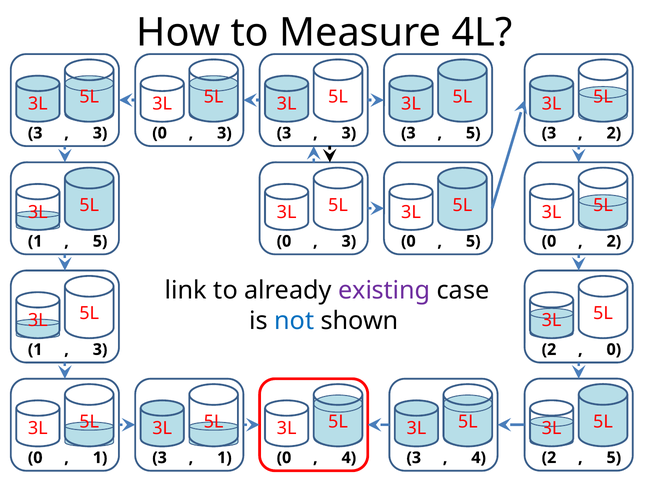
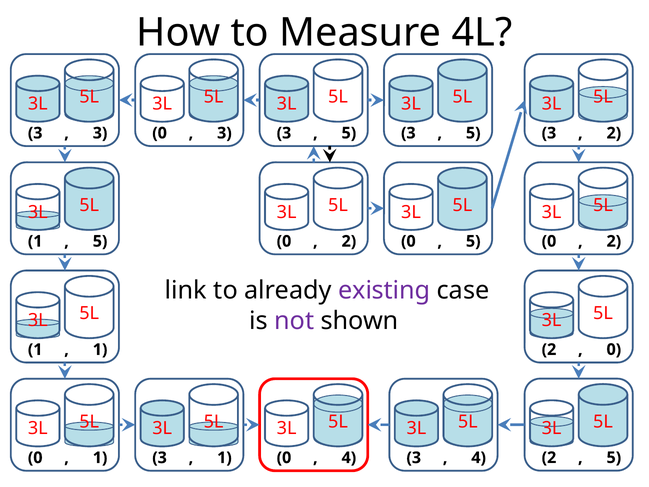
3 at (349, 133): 3 -> 5
3 at (349, 241): 3 -> 2
not colour: blue -> purple
3 at (100, 349): 3 -> 1
